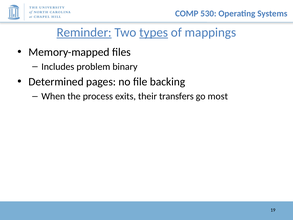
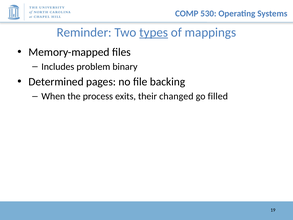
Reminder underline: present -> none
transfers: transfers -> changed
most: most -> filled
